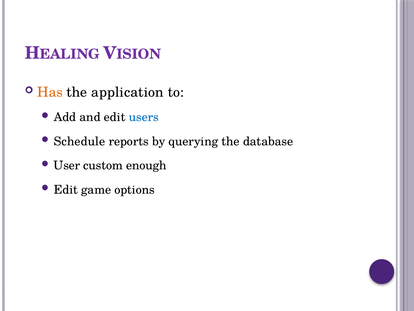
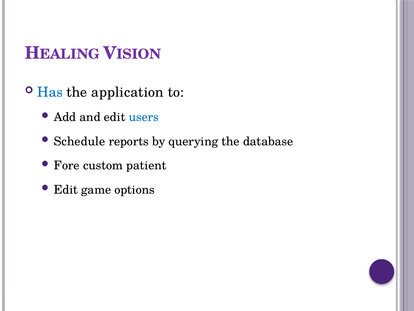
Has colour: orange -> blue
User: User -> Fore
enough: enough -> patient
